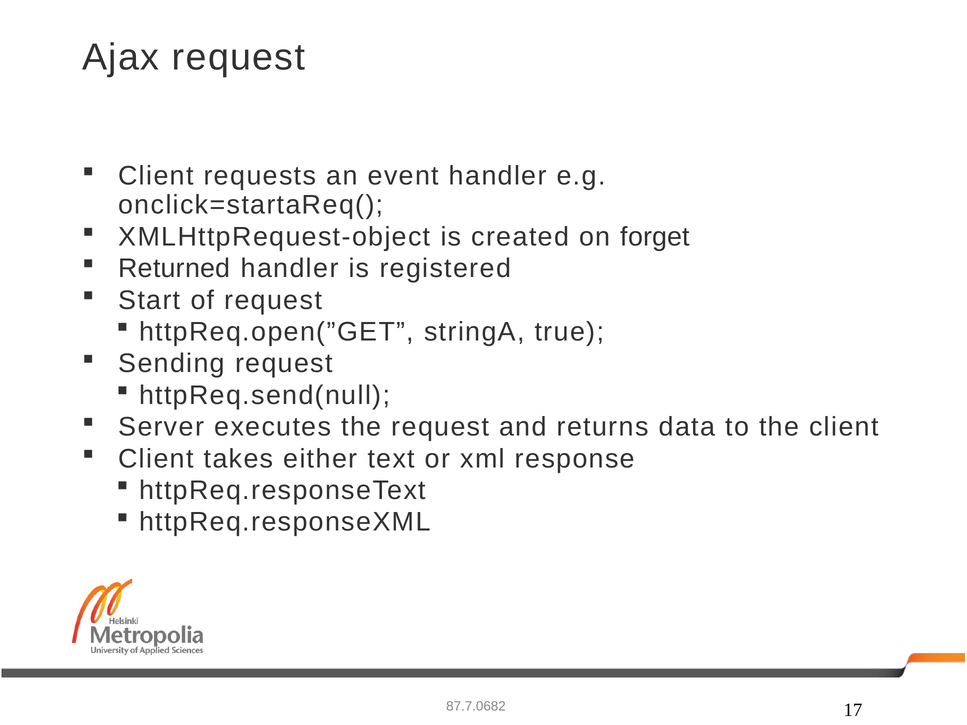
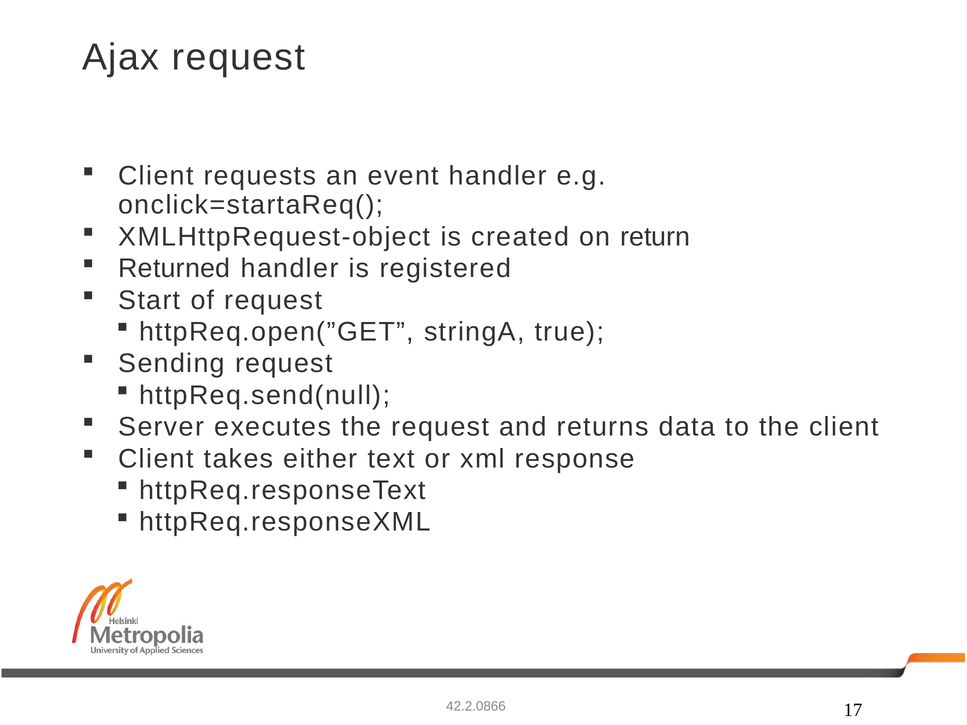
forget: forget -> return
87.7.0682: 87.7.0682 -> 42.2.0866
